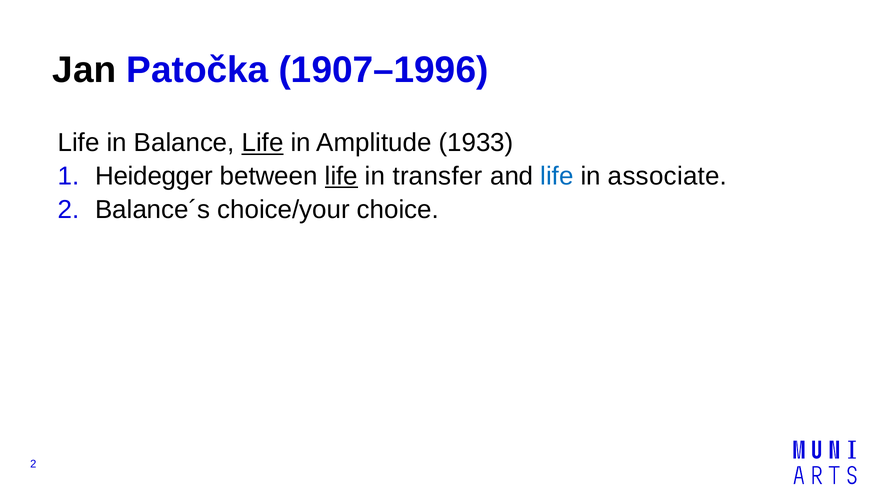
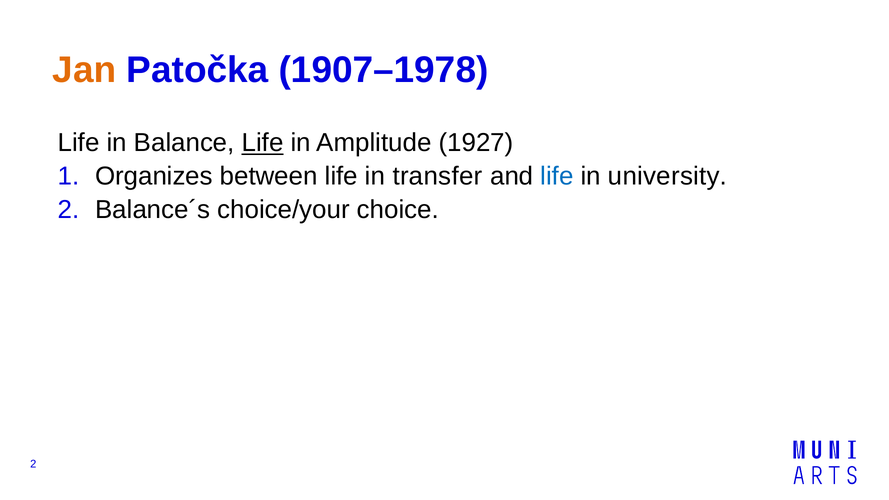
Jan colour: black -> orange
1907–1996: 1907–1996 -> 1907–1978
1933: 1933 -> 1927
Heidegger: Heidegger -> Organizes
life at (341, 176) underline: present -> none
associate: associate -> university
